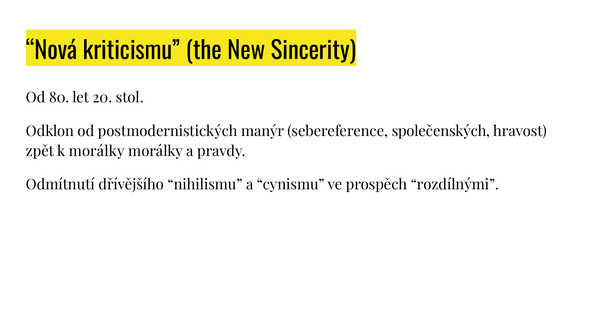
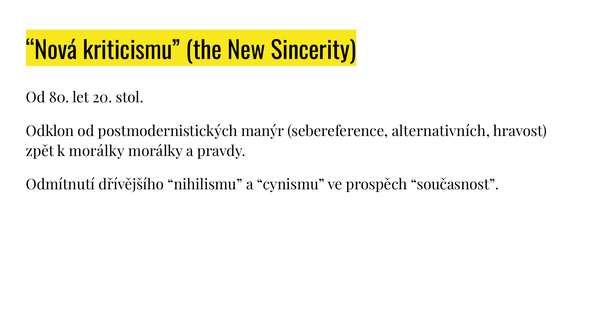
společenských: společenských -> alternativních
rozdílnými: rozdílnými -> současnost
